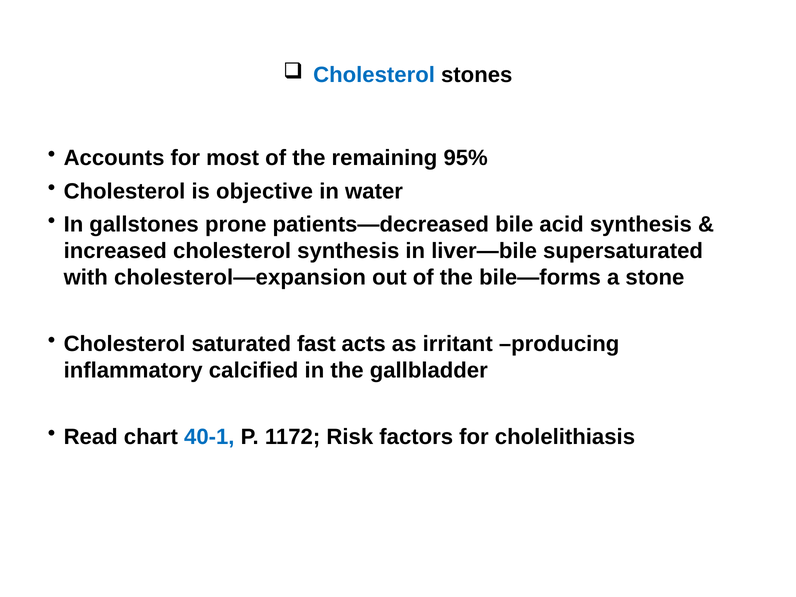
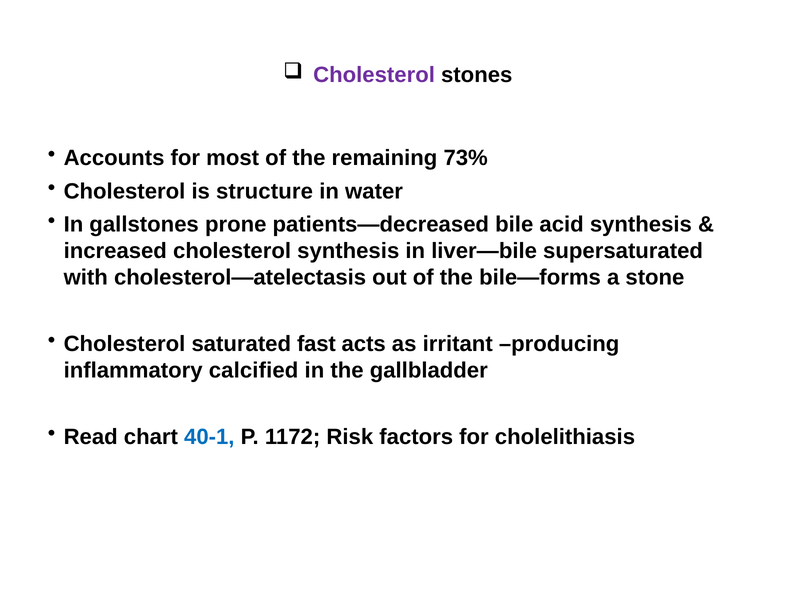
Cholesterol at (374, 75) colour: blue -> purple
95%: 95% -> 73%
objective: objective -> structure
cholesterol—expansion: cholesterol—expansion -> cholesterol—atelectasis
